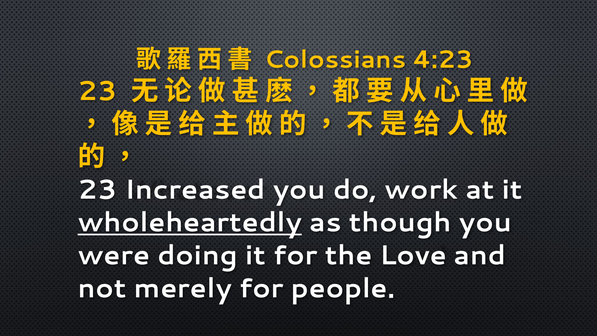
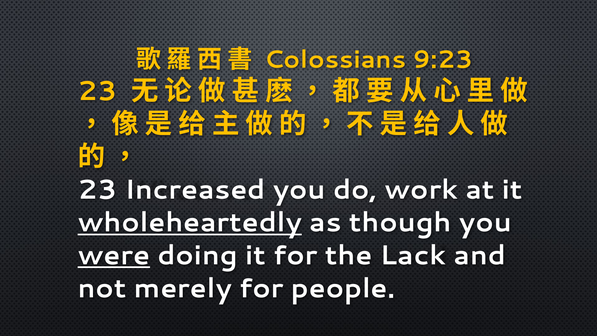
4:23: 4:23 -> 9:23
were underline: none -> present
Love: Love -> Lack
